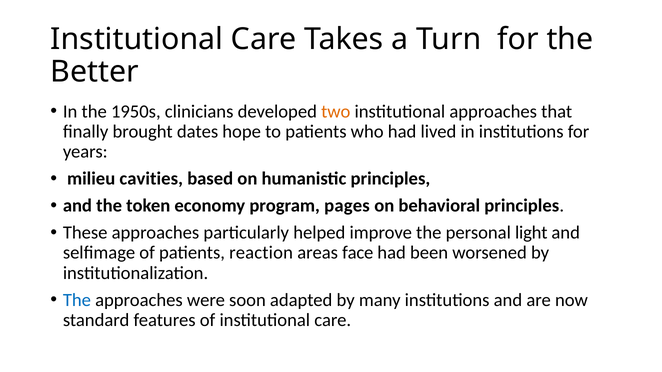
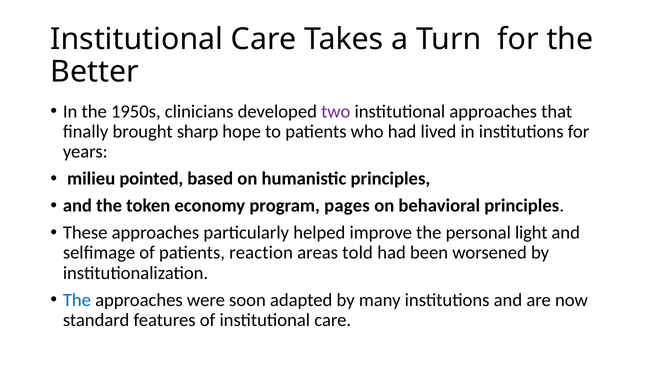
two colour: orange -> purple
dates: dates -> sharp
cavities: cavities -> pointed
face: face -> told
